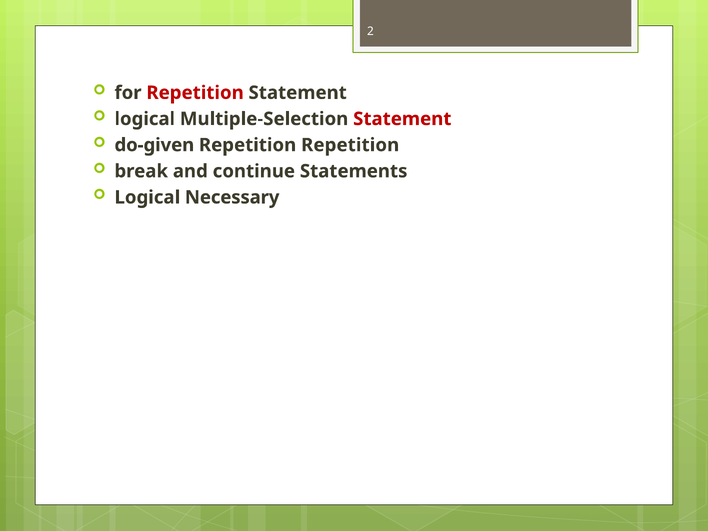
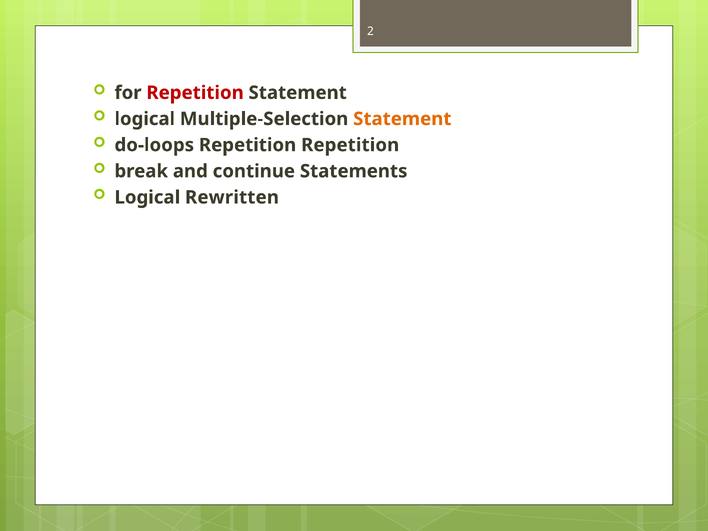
Statement at (402, 119) colour: red -> orange
do-given: do-given -> do-loops
Necessary: Necessary -> Rewritten
